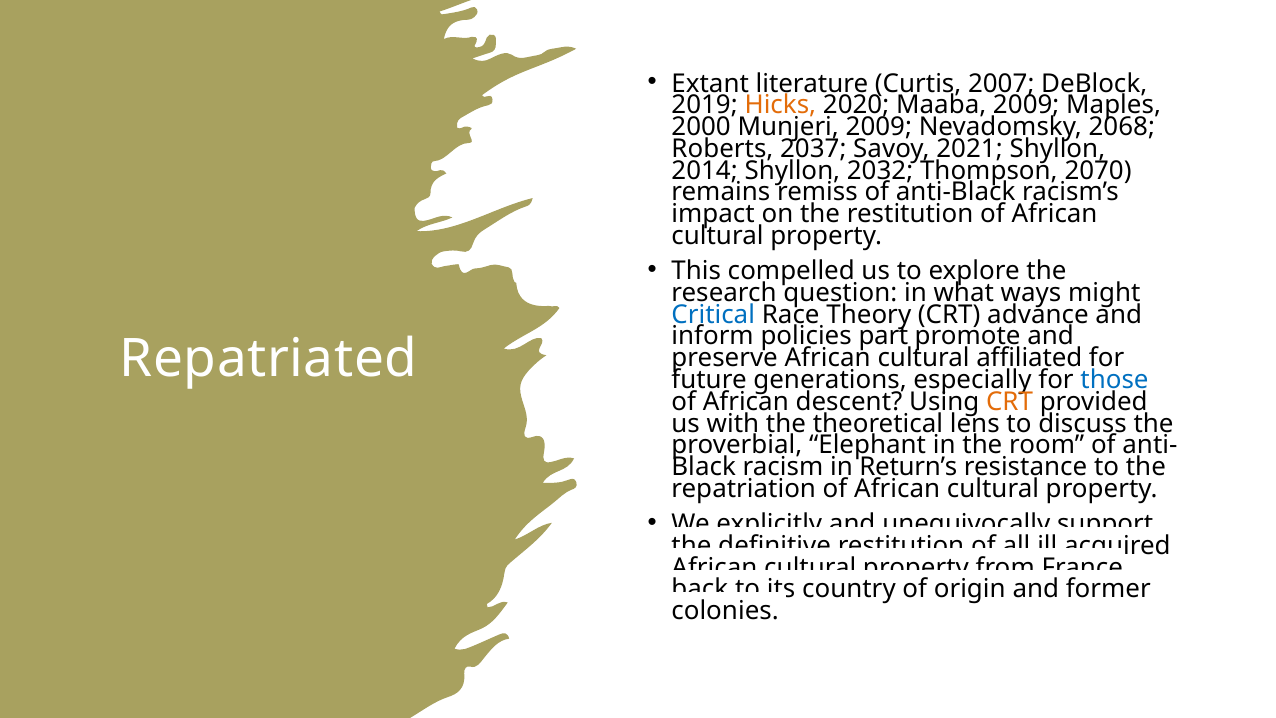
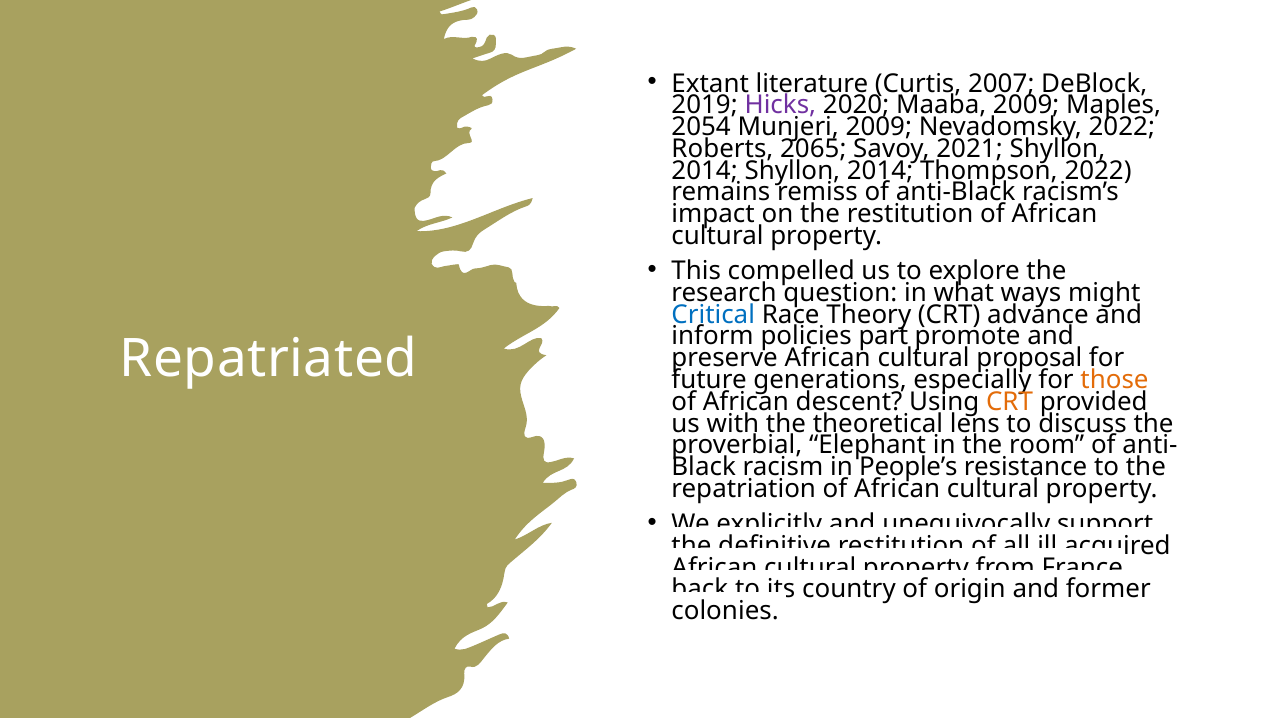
Hicks colour: orange -> purple
2000: 2000 -> 2054
Nevadomsky 2068: 2068 -> 2022
2037: 2037 -> 2065
2014 Shyllon 2032: 2032 -> 2014
Thompson 2070: 2070 -> 2022
affiliated: affiliated -> proposal
those colour: blue -> orange
Return’s: Return’s -> People’s
